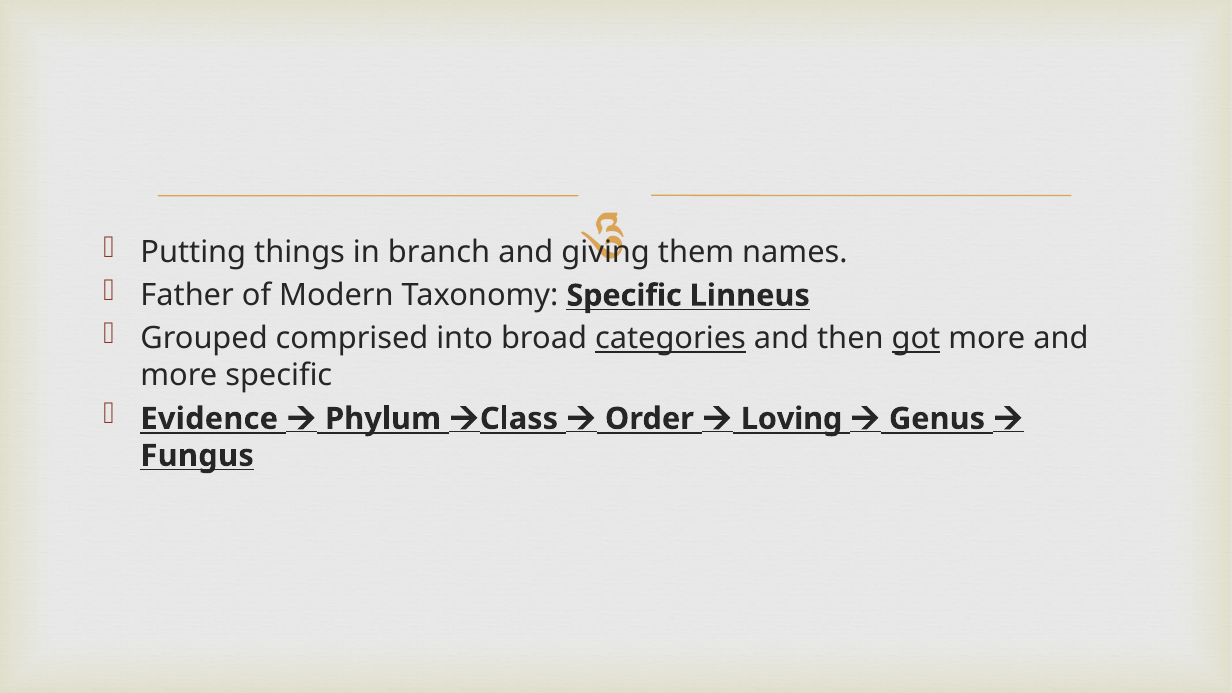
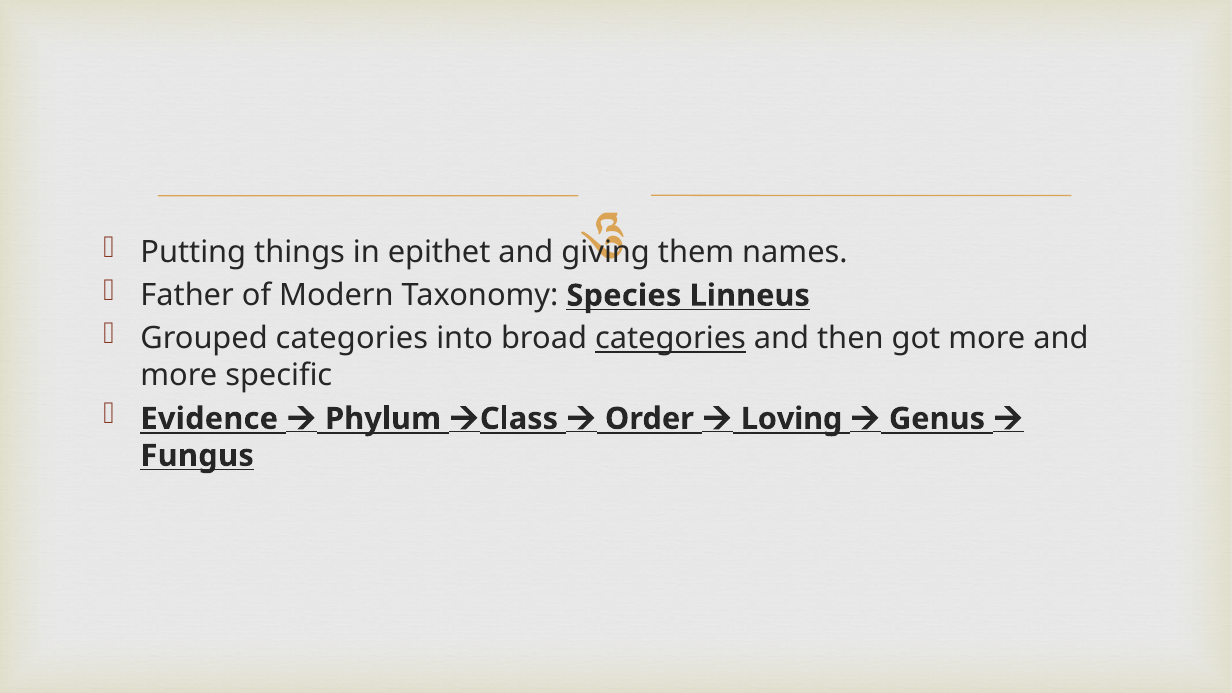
branch: branch -> epithet
Taxonomy Specific: Specific -> Species
Grouped comprised: comprised -> categories
got underline: present -> none
